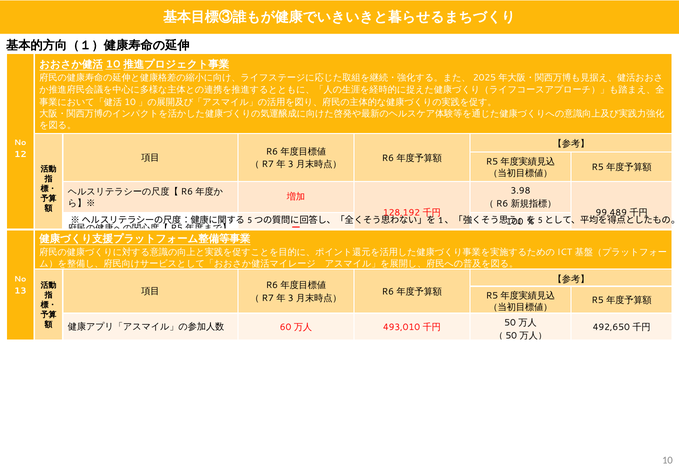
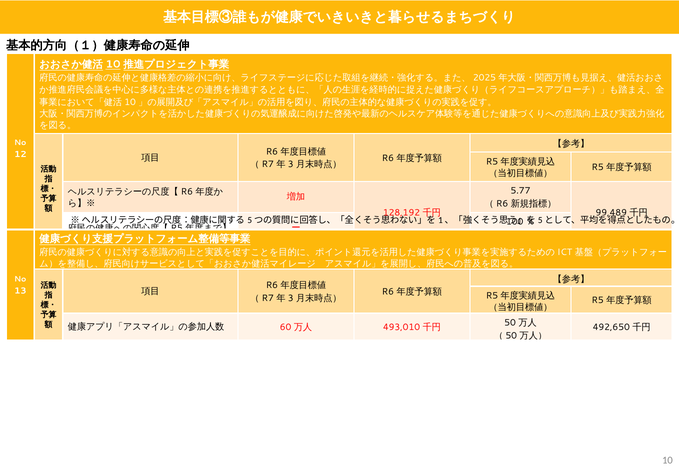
3.98: 3.98 -> 5.77
